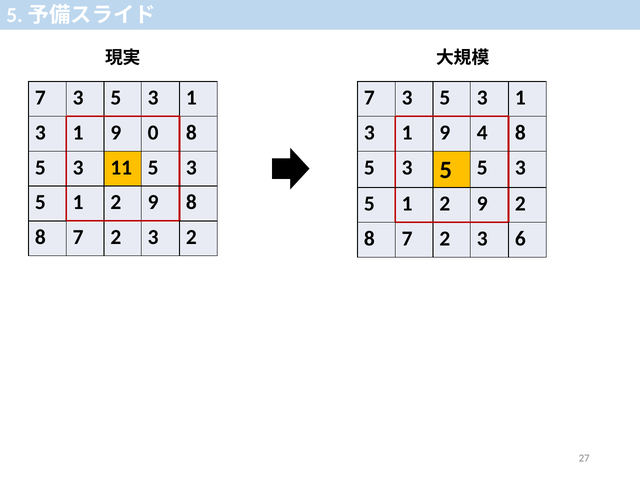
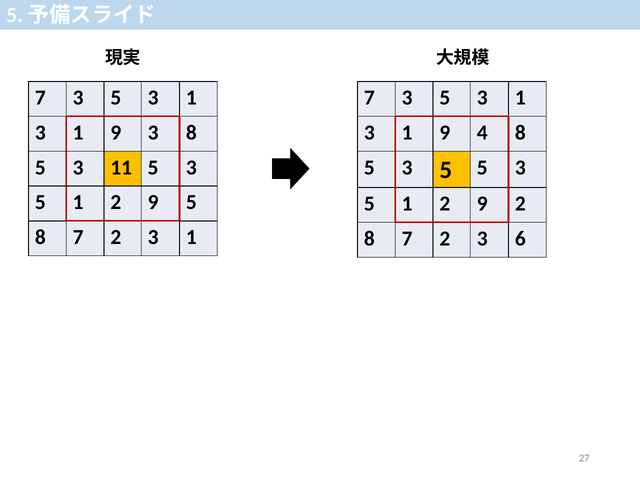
9 0: 0 -> 3
9 8: 8 -> 5
2 3 2: 2 -> 1
